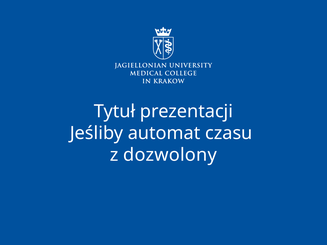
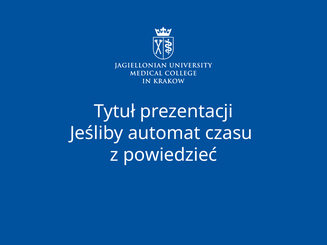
dozwolony: dozwolony -> powiedzieć
